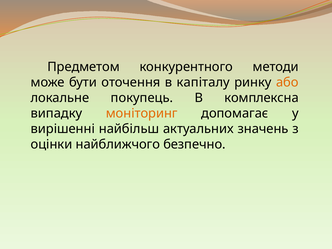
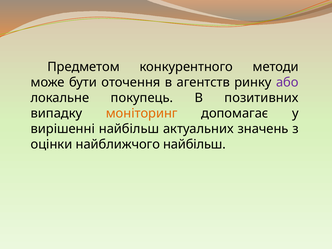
капіталу: капіталу -> агентств
або colour: orange -> purple
комплексна: комплексна -> позитивних
найближчого безпечно: безпечно -> найбільш
